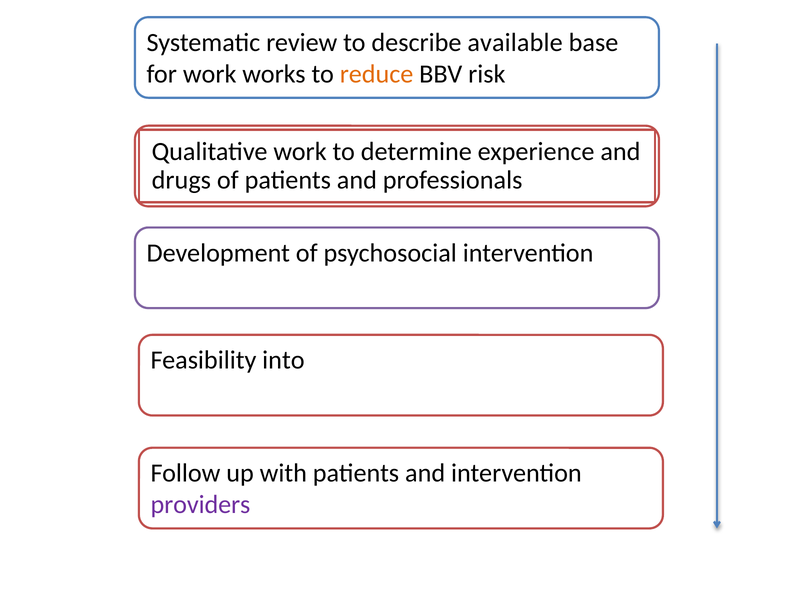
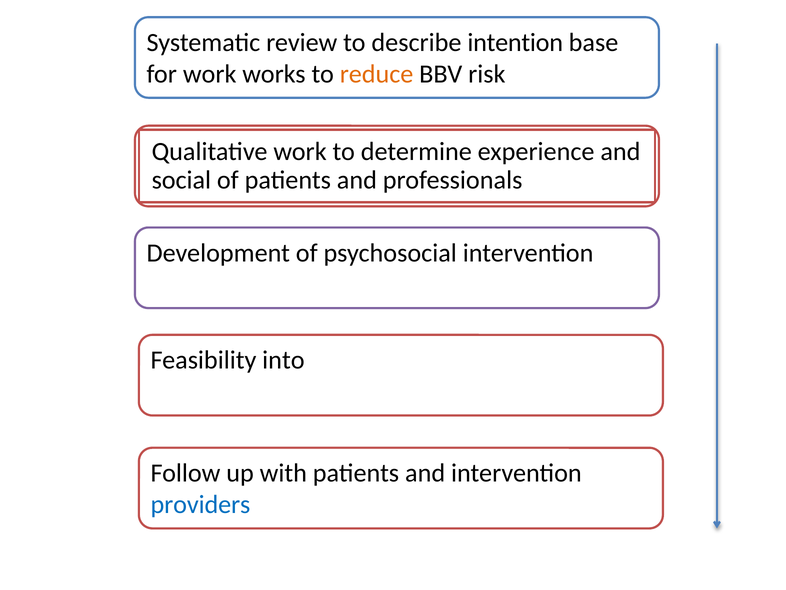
available: available -> intention
drugs: drugs -> social
providers colour: purple -> blue
